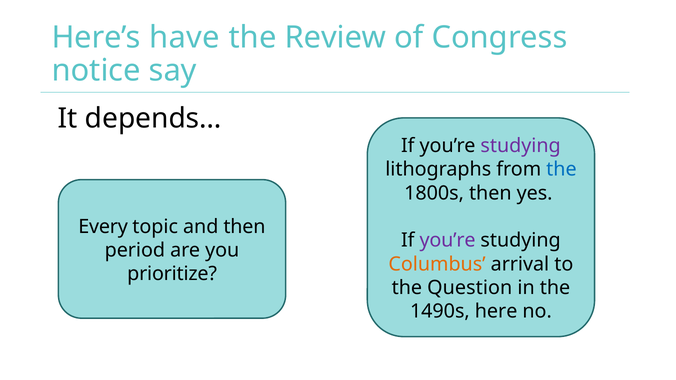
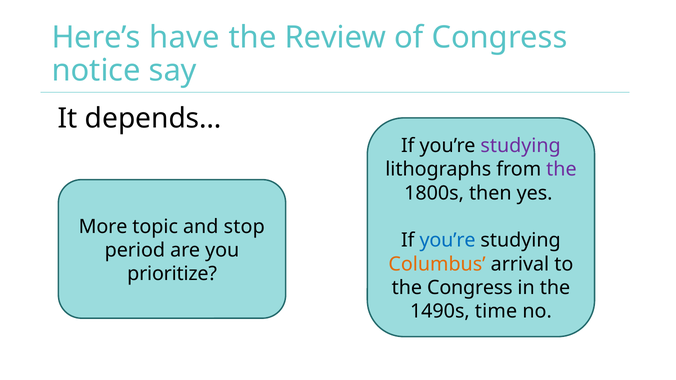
the at (561, 170) colour: blue -> purple
Every: Every -> More
and then: then -> stop
you’re at (448, 241) colour: purple -> blue
the Question: Question -> Congress
here: here -> time
